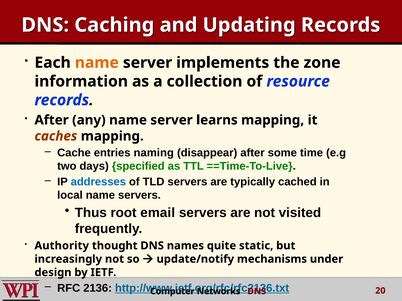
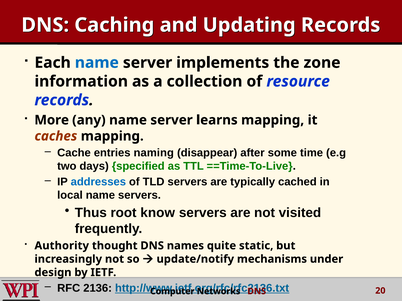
name at (97, 63) colour: orange -> blue
After at (52, 120): After -> More
email: email -> know
